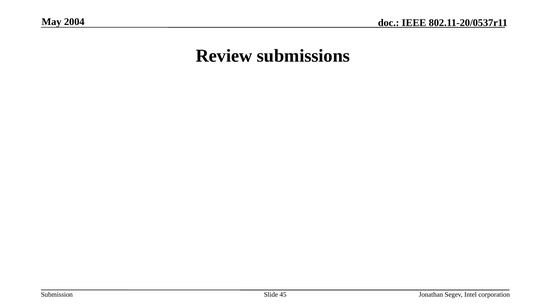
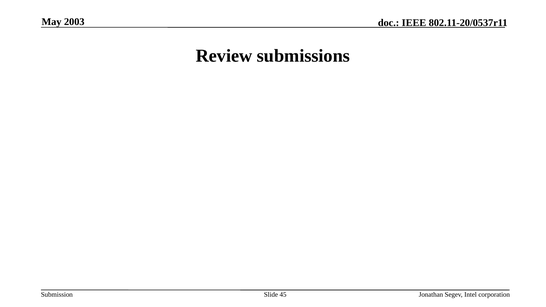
2004: 2004 -> 2003
